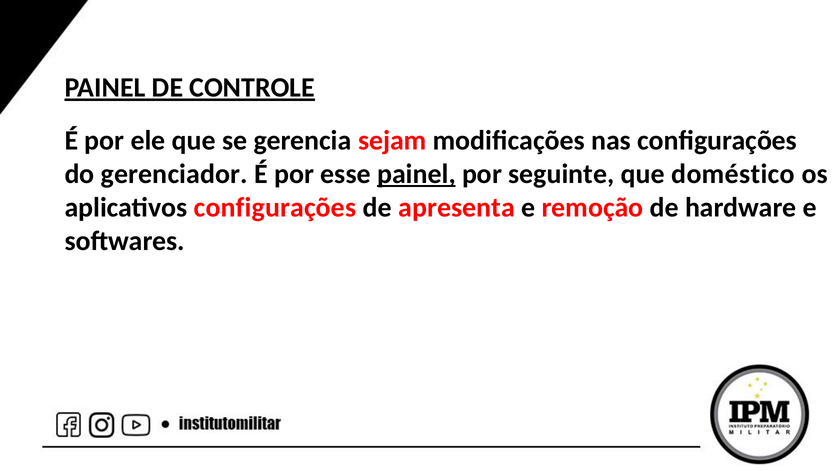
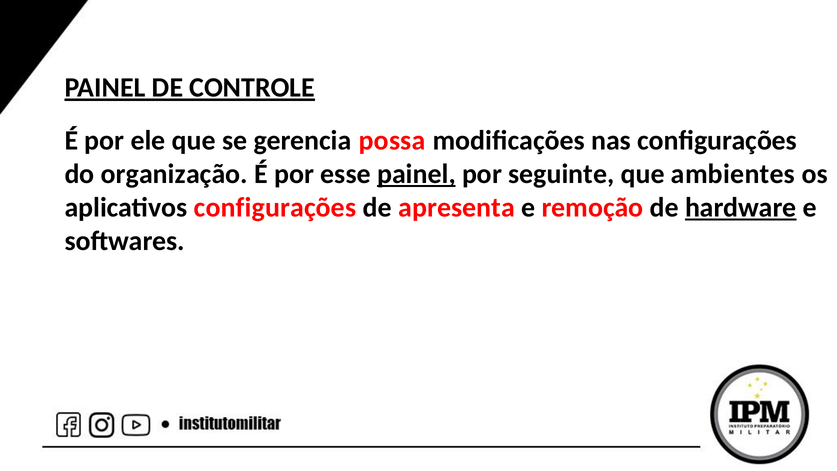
sejam: sejam -> possa
gerenciador: gerenciador -> organização
doméstico: doméstico -> ambientes
hardware underline: none -> present
